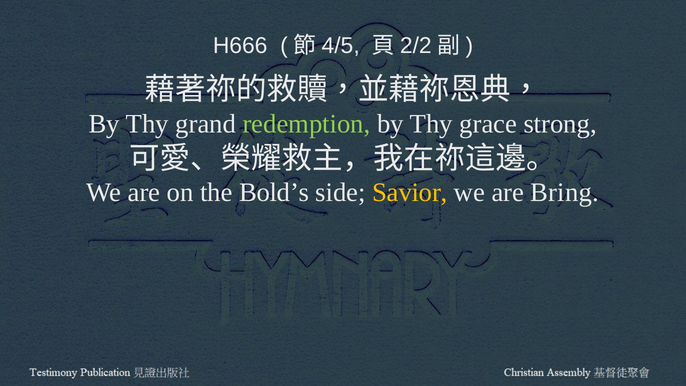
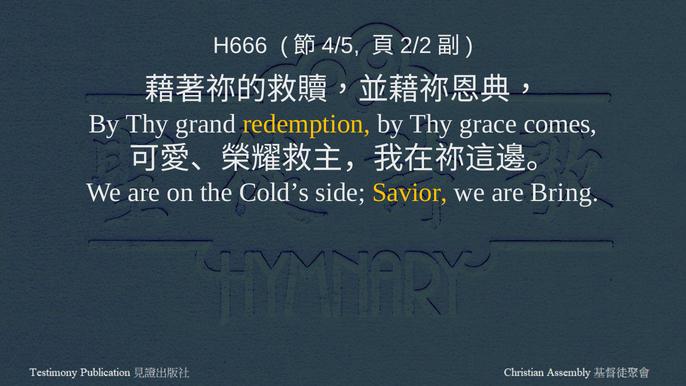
redemption colour: light green -> yellow
strong: strong -> comes
Bold’s: Bold’s -> Cold’s
